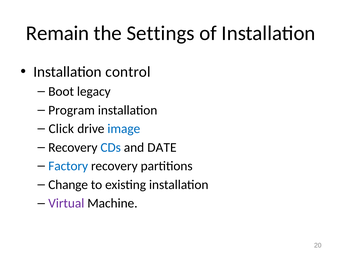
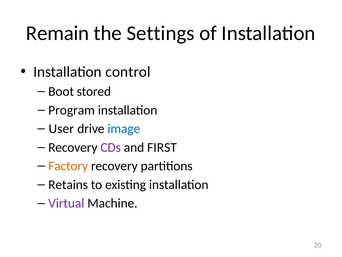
legacy: legacy -> stored
Click: Click -> User
CDs colour: blue -> purple
DATE: DATE -> FIRST
Factory colour: blue -> orange
Change: Change -> Retains
